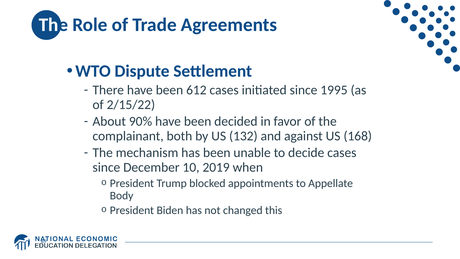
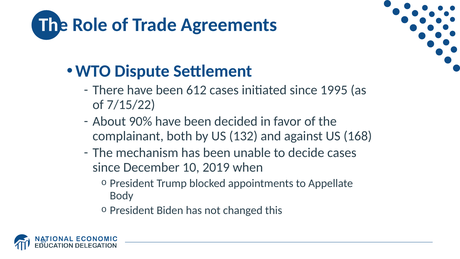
2/15/22: 2/15/22 -> 7/15/22
